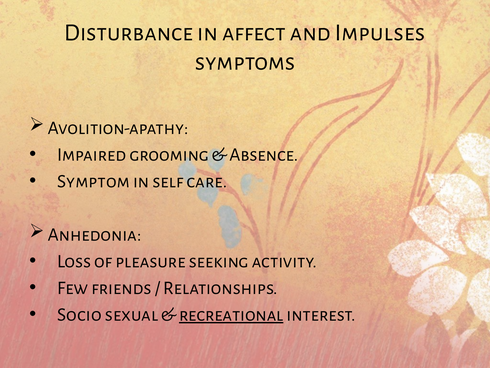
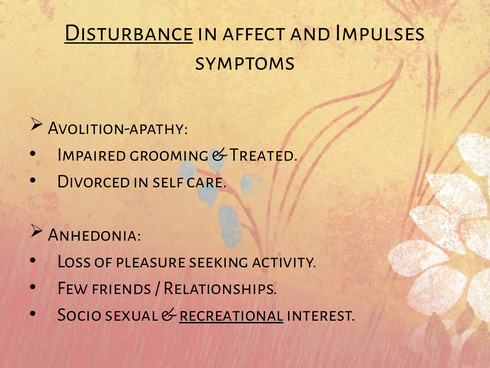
Disturbance underline: none -> present
Absence: Absence -> Treated
Symptom: Symptom -> Divorced
